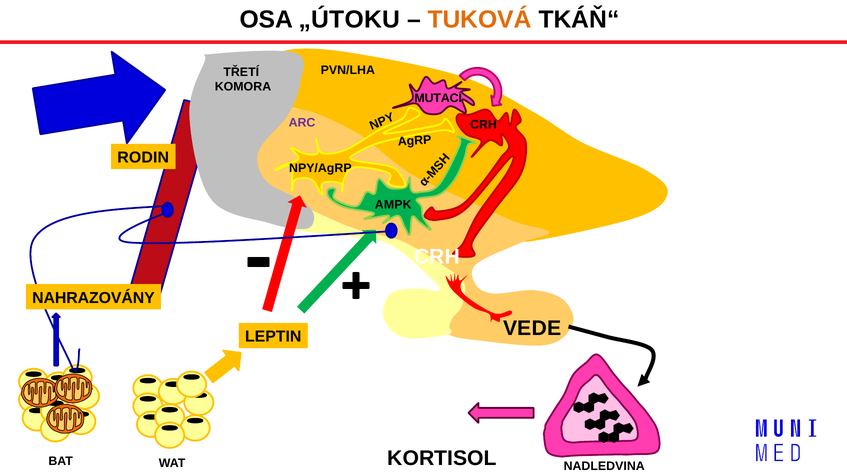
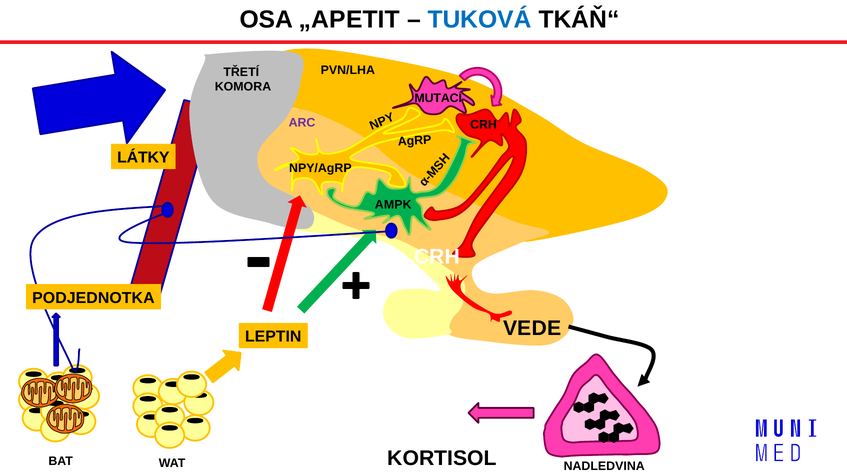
„ÚTOKU: „ÚTOKU -> „APETIT
TUKOVÁ colour: orange -> blue
RODIN: RODIN -> LÁTKY
NAHRAZOVÁNY: NAHRAZOVÁNY -> PODJEDNOTKA
